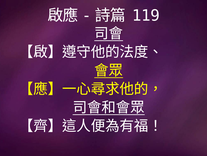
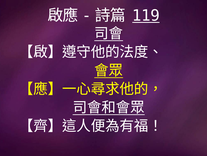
119 underline: none -> present
